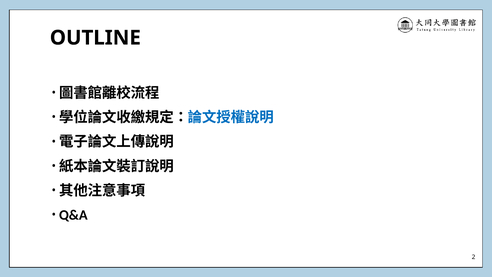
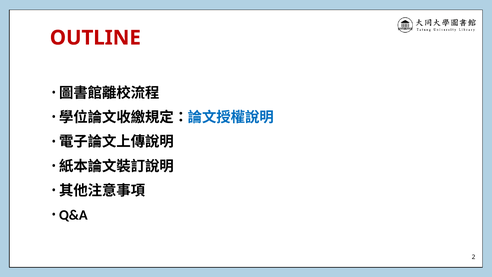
OUTLINE colour: black -> red
